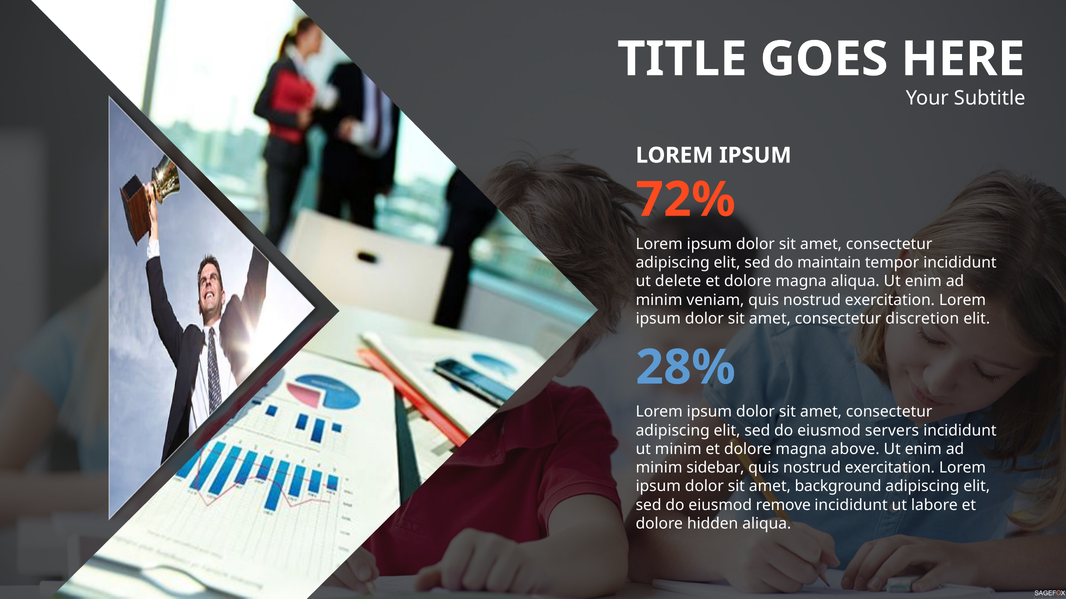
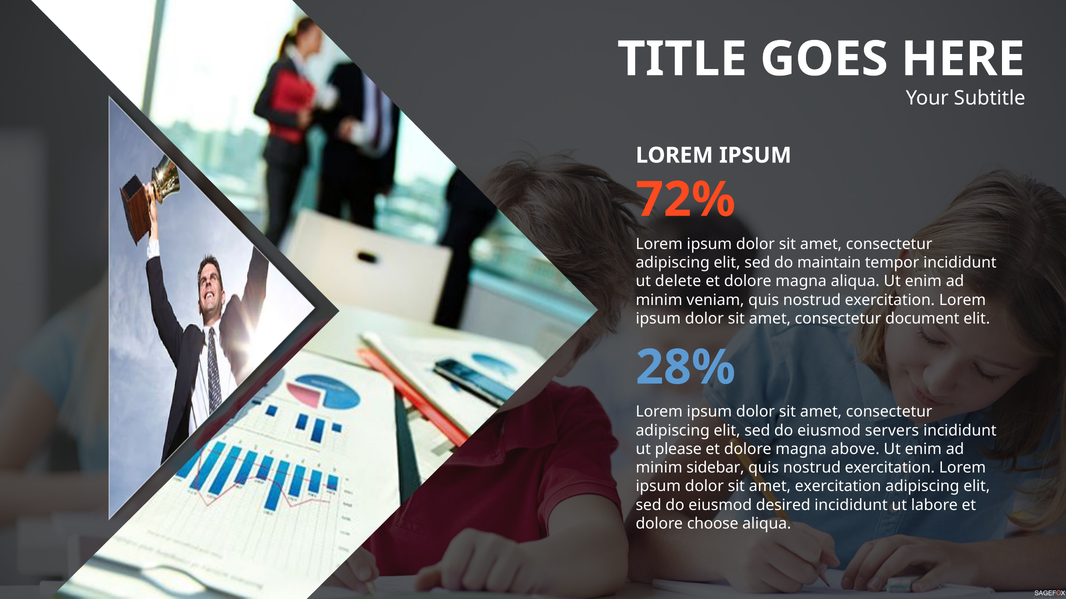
discretion: discretion -> document
ut minim: minim -> please
amet background: background -> exercitation
remove: remove -> desired
hidden: hidden -> choose
